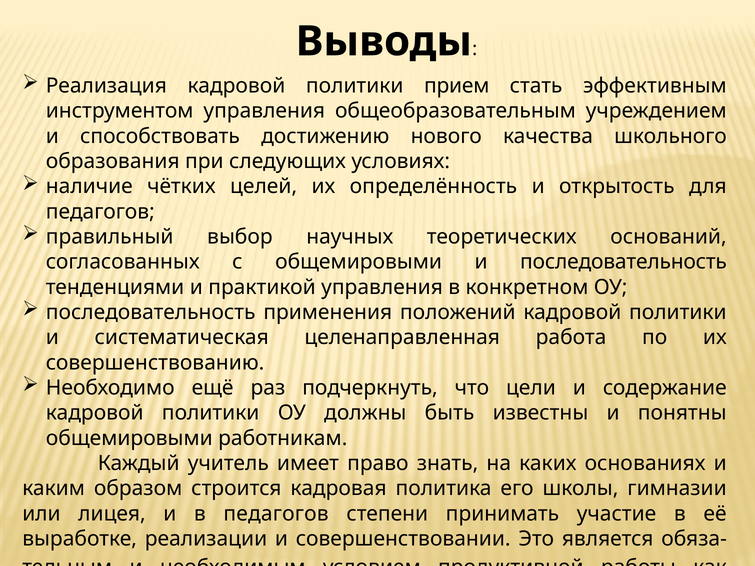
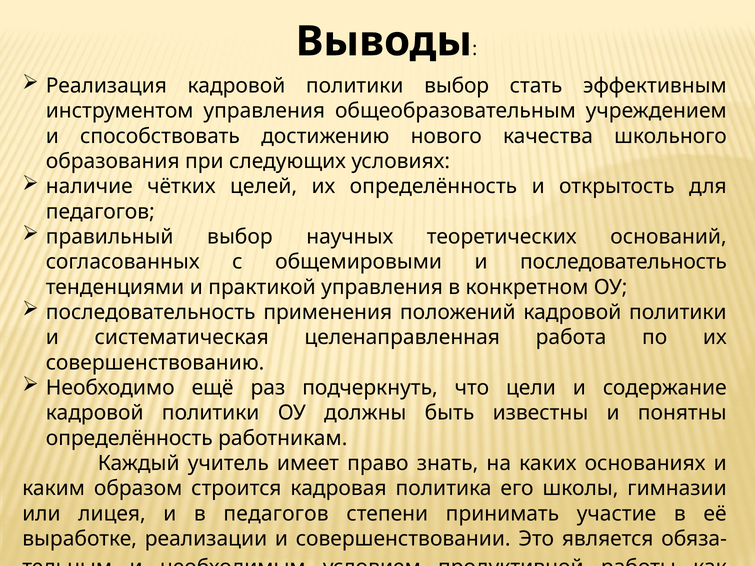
политики прием: прием -> выбор
общемировыми at (129, 438): общемировыми -> определённость
